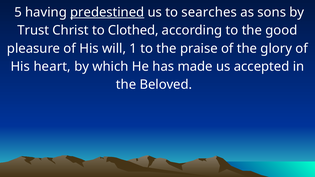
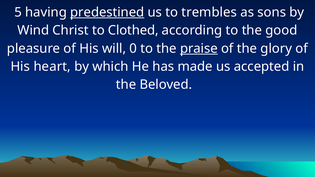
searches: searches -> trembles
Trust: Trust -> Wind
1: 1 -> 0
praise underline: none -> present
